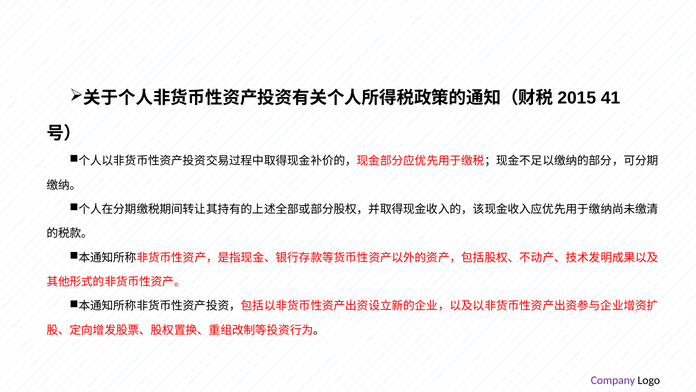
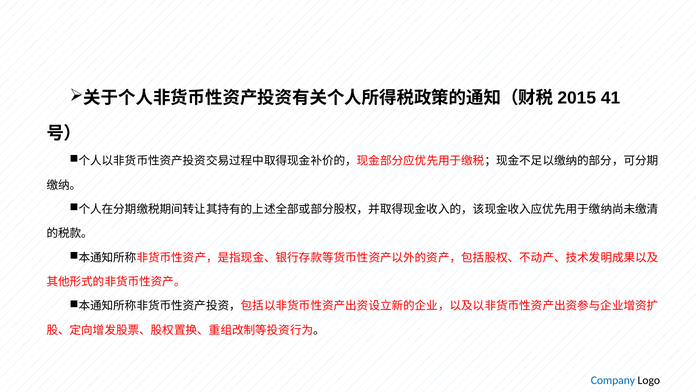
Company colour: purple -> blue
